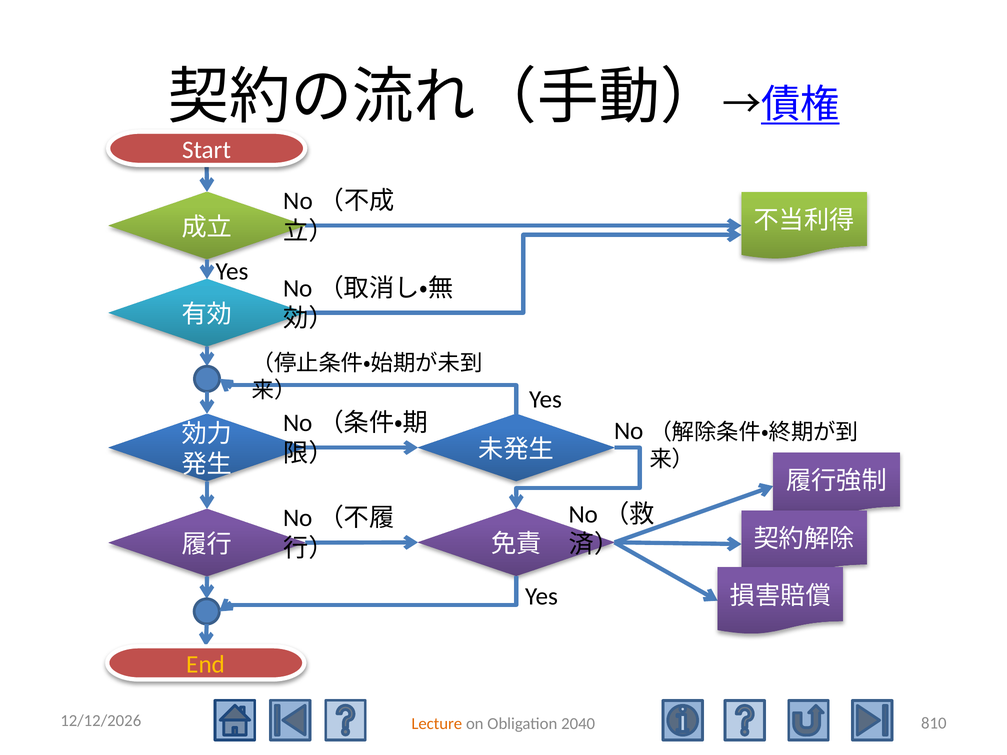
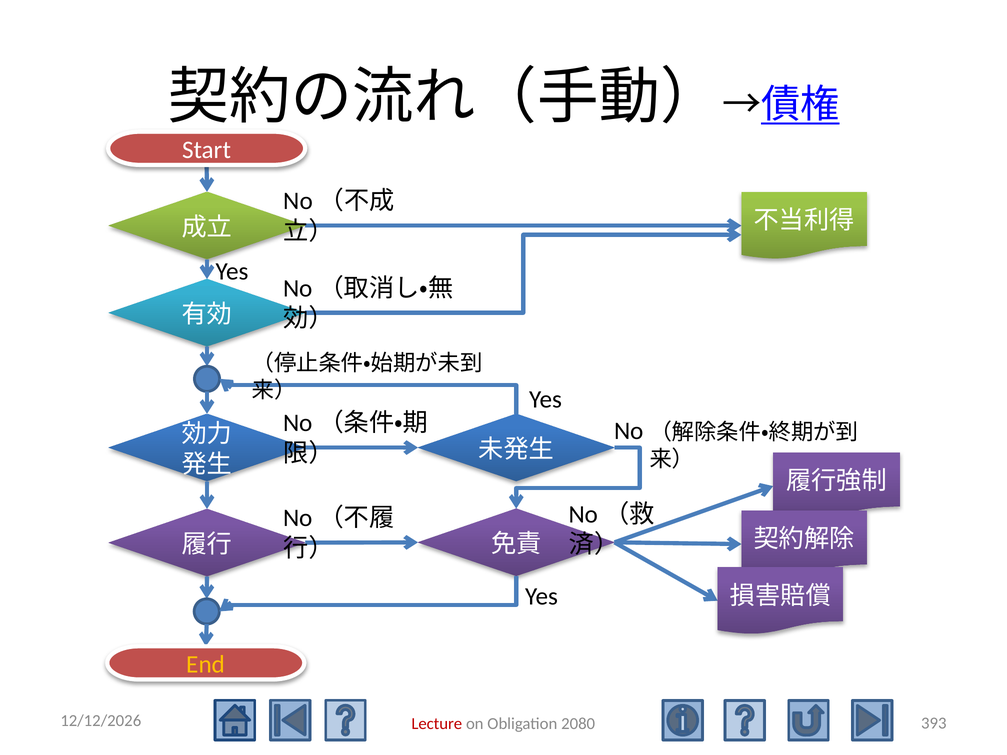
810: 810 -> 393
Lecture colour: orange -> red
2040: 2040 -> 2080
